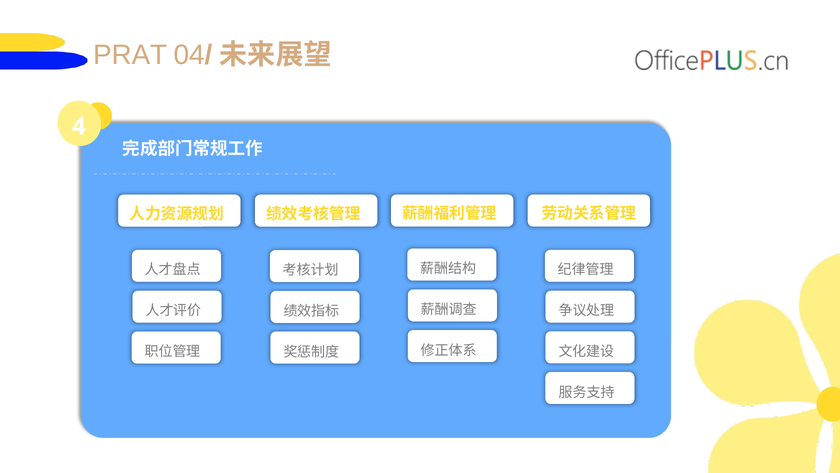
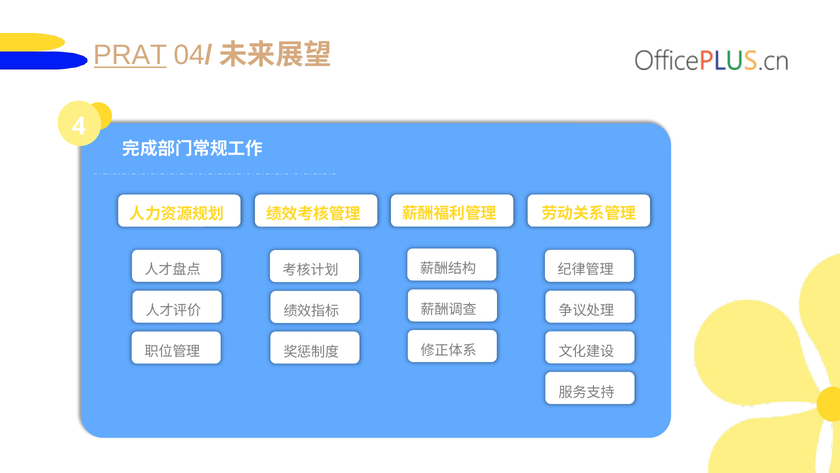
PRAT underline: none -> present
